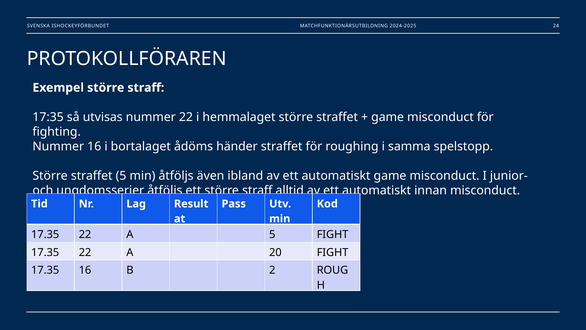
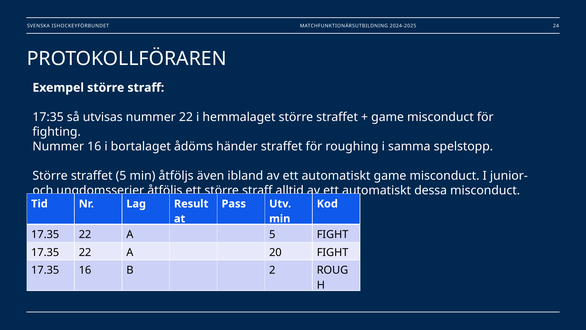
innan: innan -> dessa
